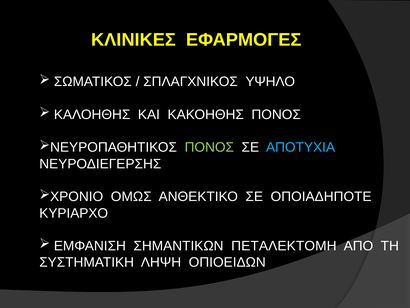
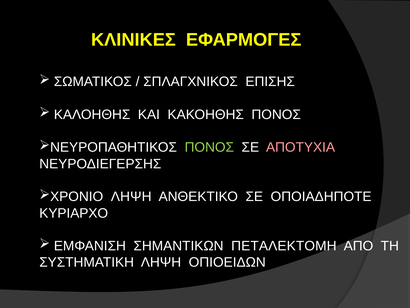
ΥΨΗΛΟ: ΥΨΗΛΟ -> ΕΠΙΣΗΣ
ΑΠΟΤΥΧΙΑ colour: light blue -> pink
ΟΜΩΣ at (131, 196): ΟΜΩΣ -> ΛΗΨΗ
